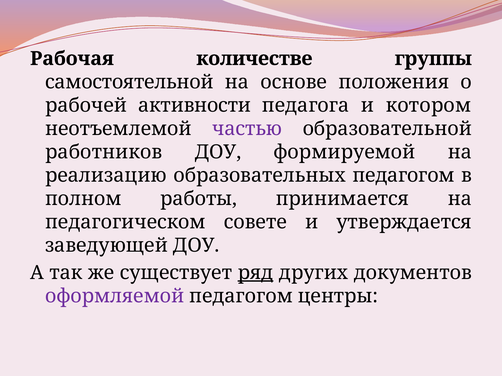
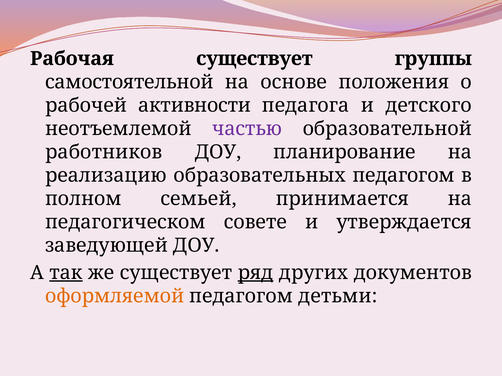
Рабочая количестве: количестве -> существует
котором: котором -> детского
формируемой: формируемой -> планирование
работы: работы -> семьей
так underline: none -> present
оформляемой colour: purple -> orange
центры: центры -> детьми
